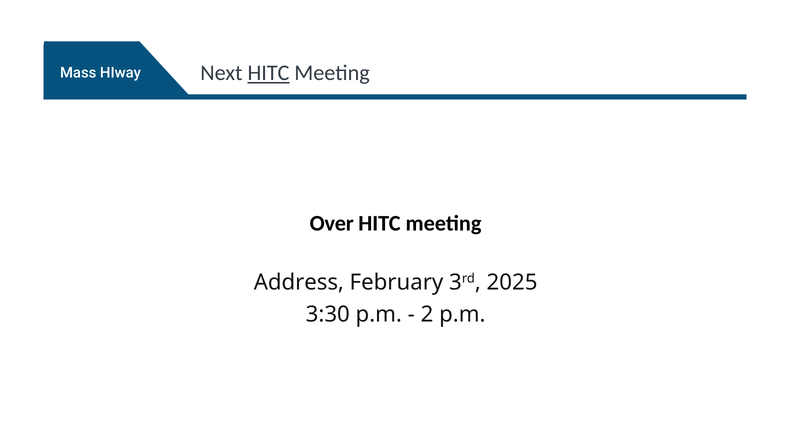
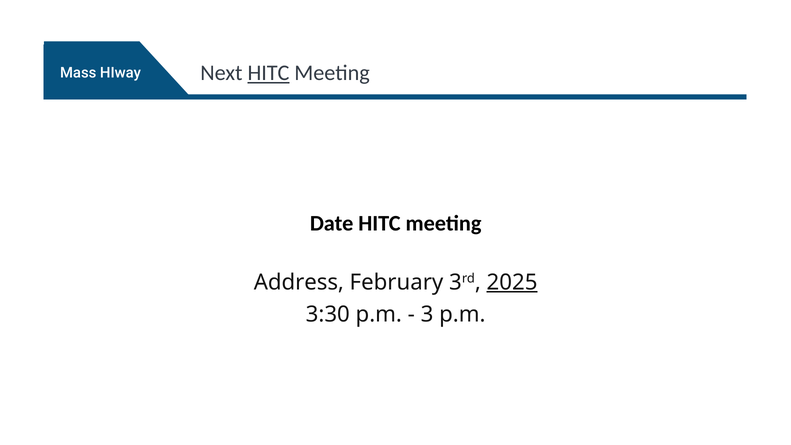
Over: Over -> Date
2025 underline: none -> present
2 at (427, 314): 2 -> 3
